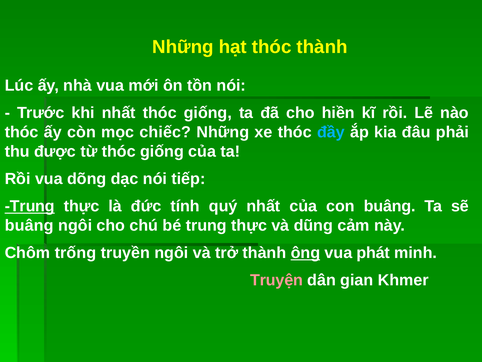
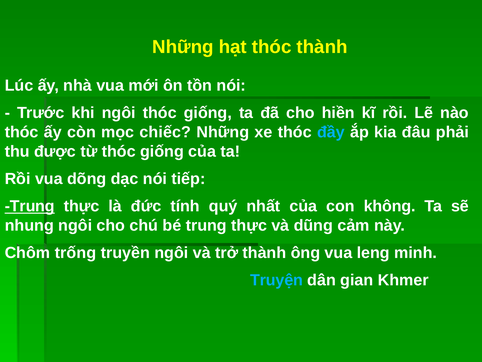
khi nhất: nhất -> ngôi
con buâng: buâng -> không
buâng at (29, 225): buâng -> nhung
ông underline: present -> none
phát: phát -> leng
Truyện colour: pink -> light blue
